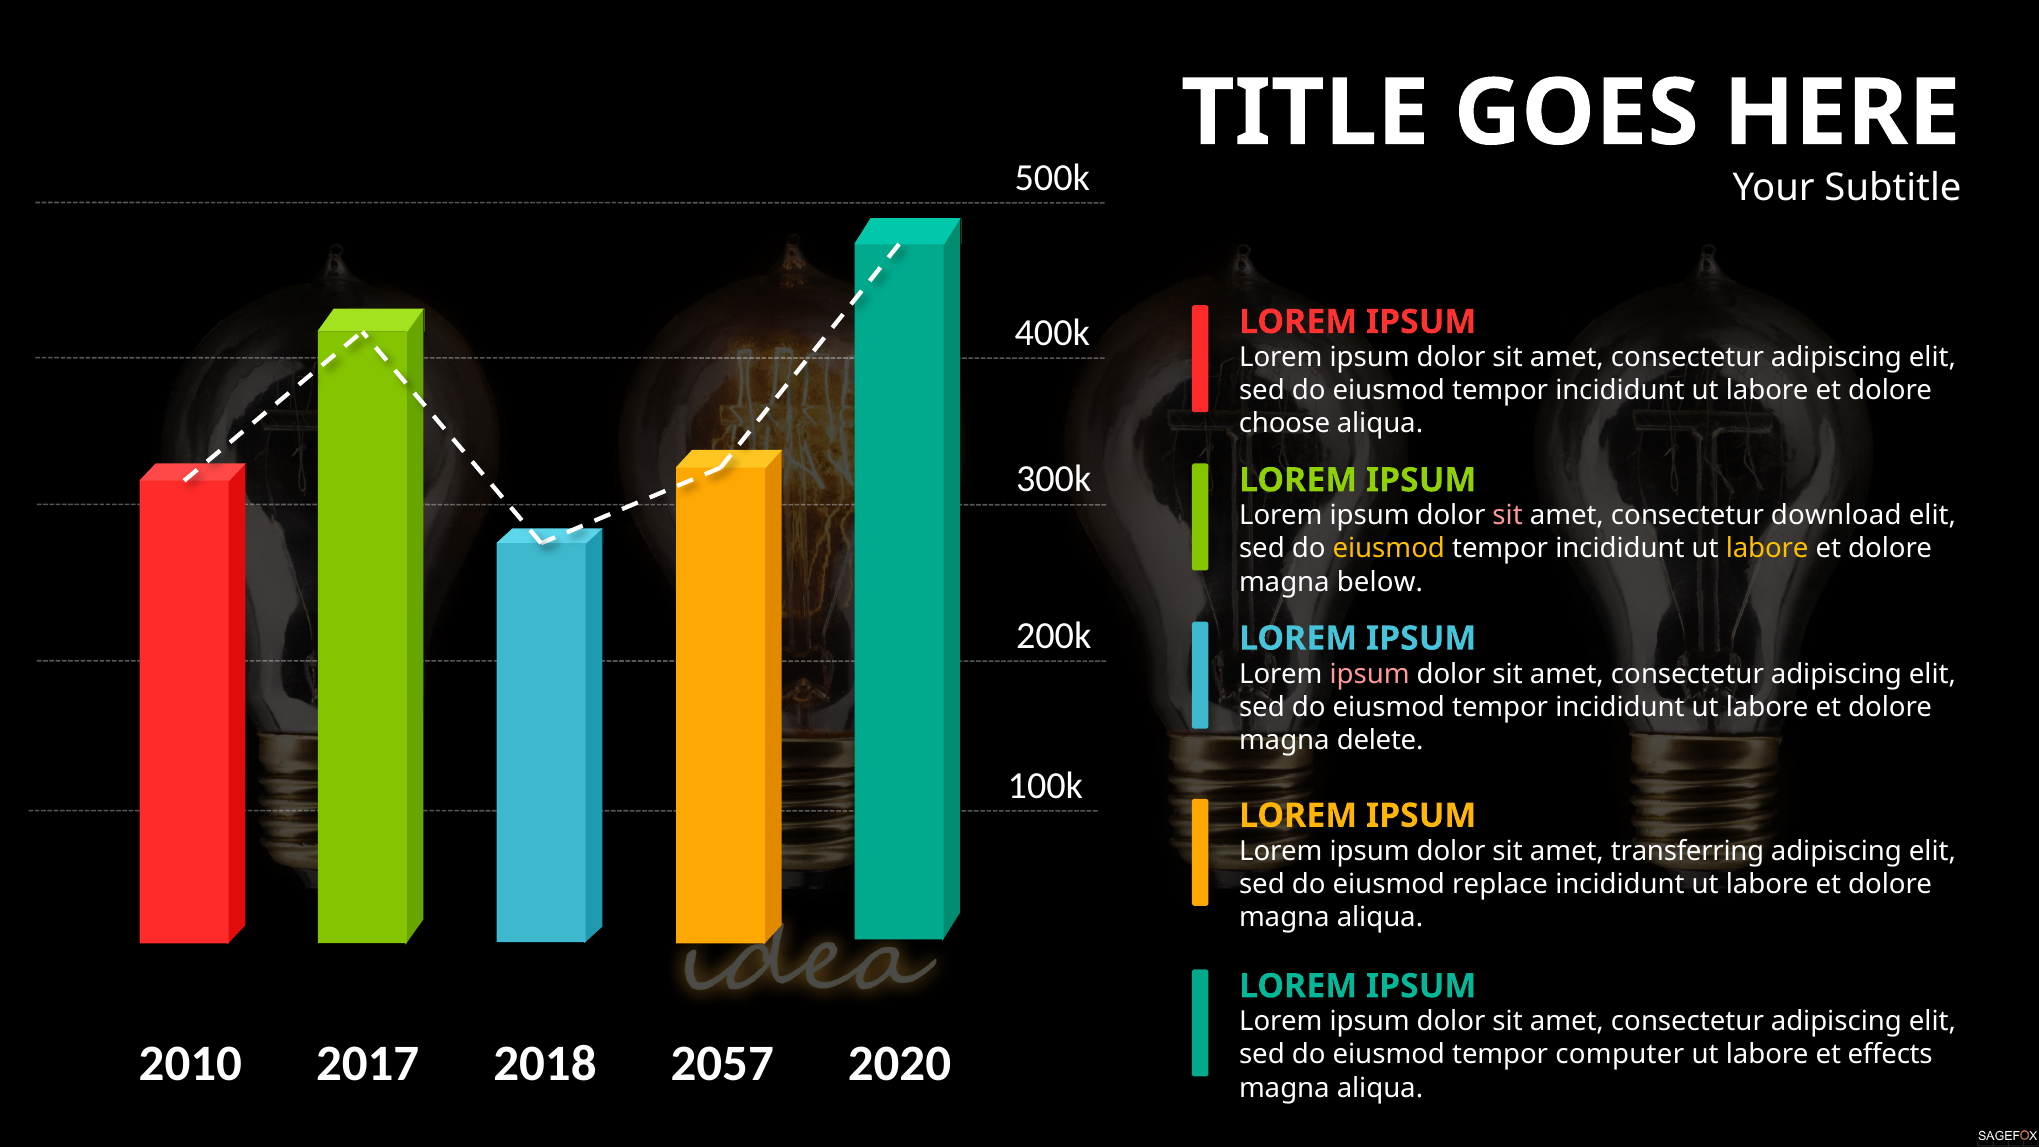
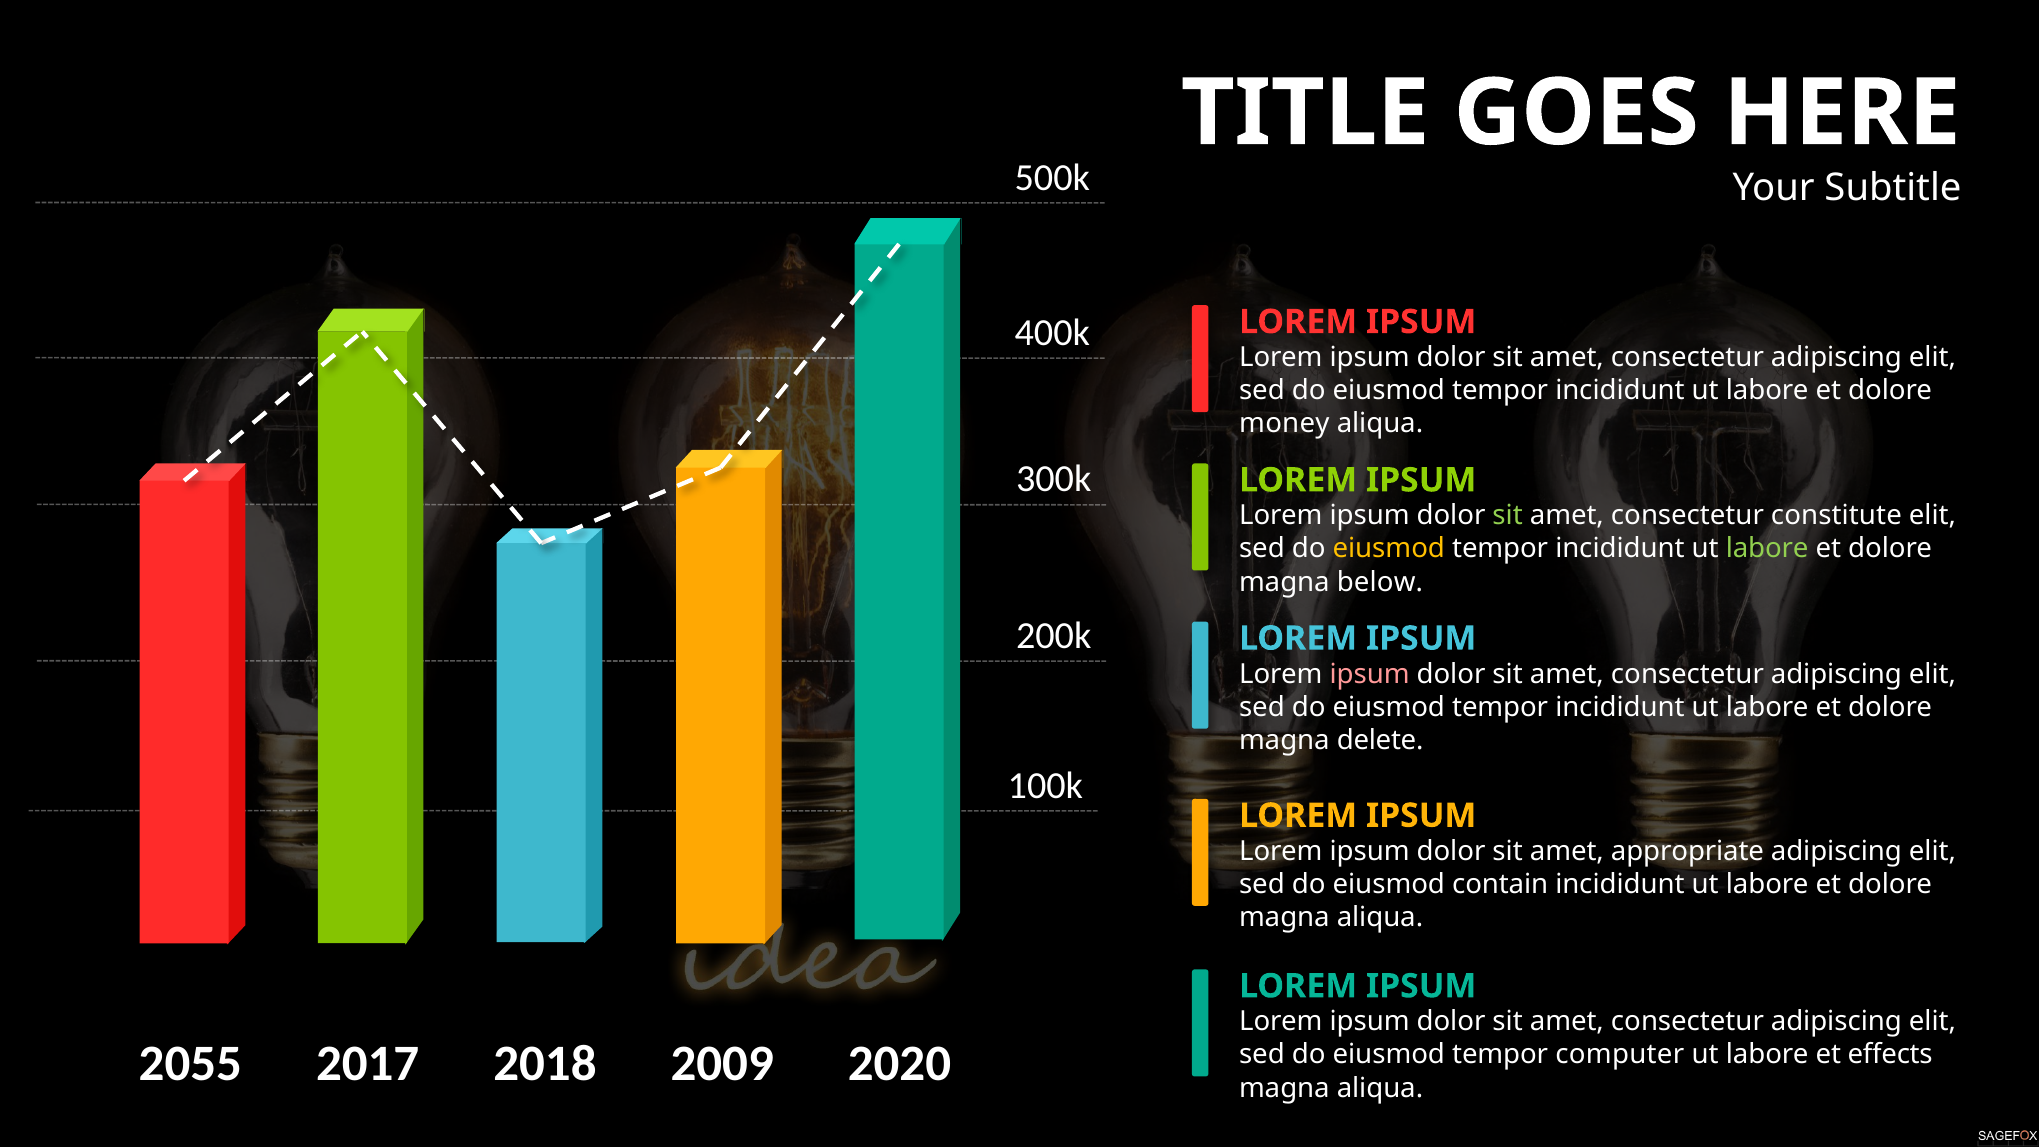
choose: choose -> money
sit at (1508, 516) colour: pink -> light green
download: download -> constitute
labore at (1767, 549) colour: yellow -> light green
transferring: transferring -> appropriate
replace: replace -> contain
2010: 2010 -> 2055
2057: 2057 -> 2009
